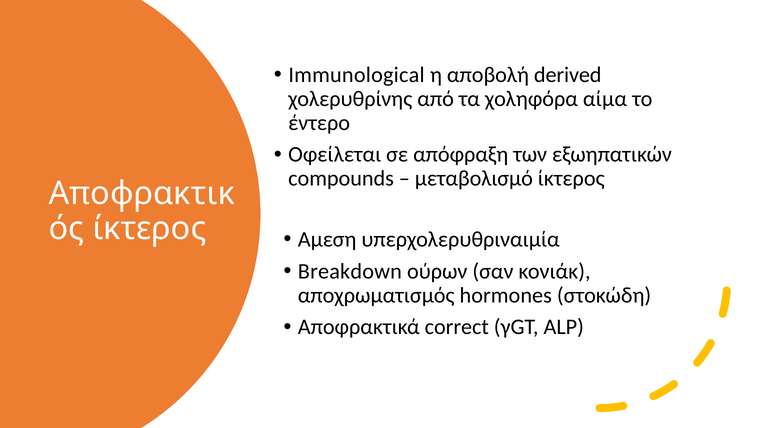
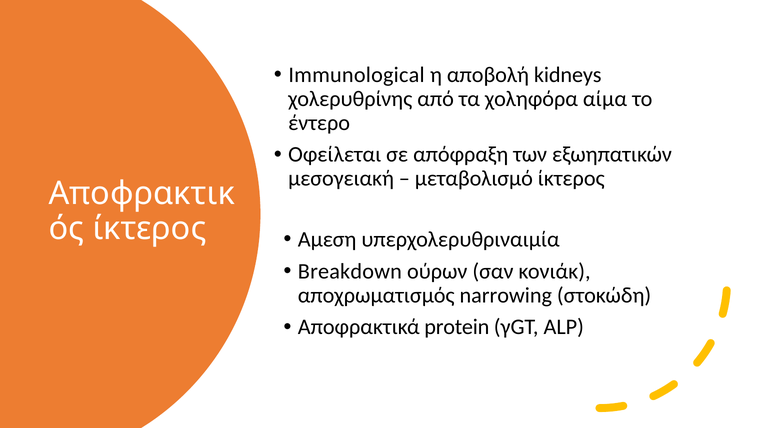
derived: derived -> kidneys
compounds: compounds -> μεσογειακή
hormones: hormones -> narrowing
correct: correct -> protein
